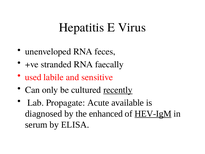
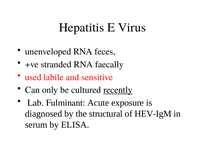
Propagate: Propagate -> Fulminant
available: available -> exposure
enhanced: enhanced -> structural
HEV-IgM underline: present -> none
